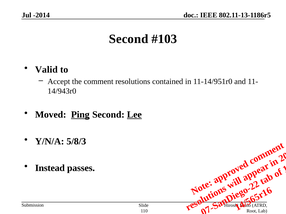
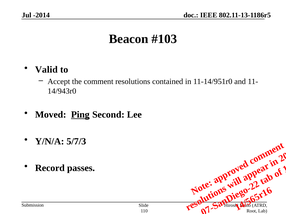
Second at (129, 39): Second -> Beacon
Lee underline: present -> none
5/8/3: 5/8/3 -> 5/7/3
Instead: Instead -> Record
